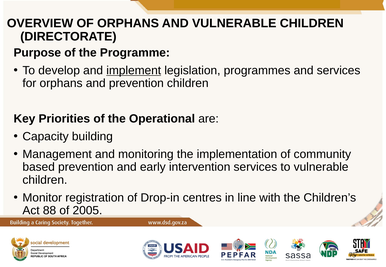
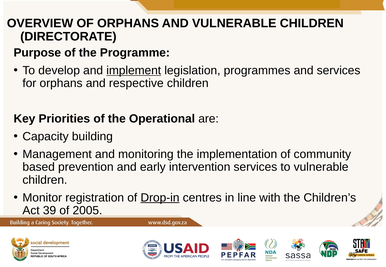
and prevention: prevention -> respective
Drop-in underline: none -> present
88: 88 -> 39
